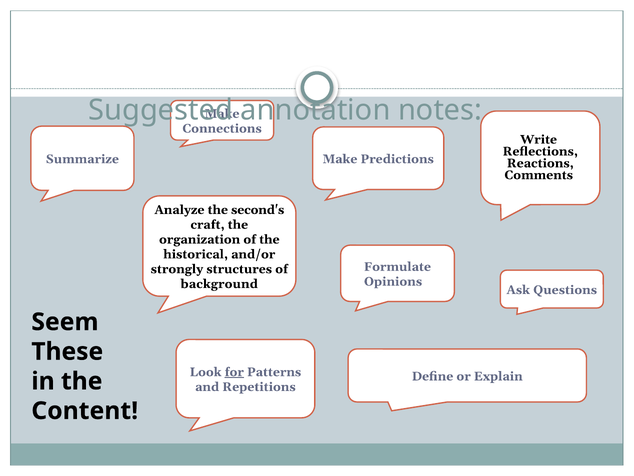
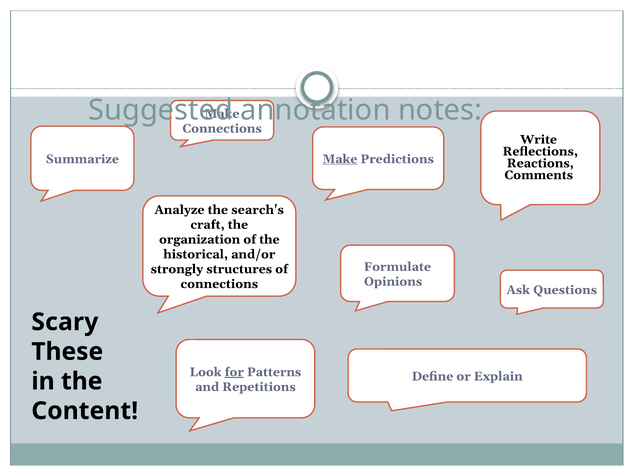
Make at (340, 159) underline: none -> present
second's: second's -> search's
background at (219, 284): background -> connections
Seem: Seem -> Scary
